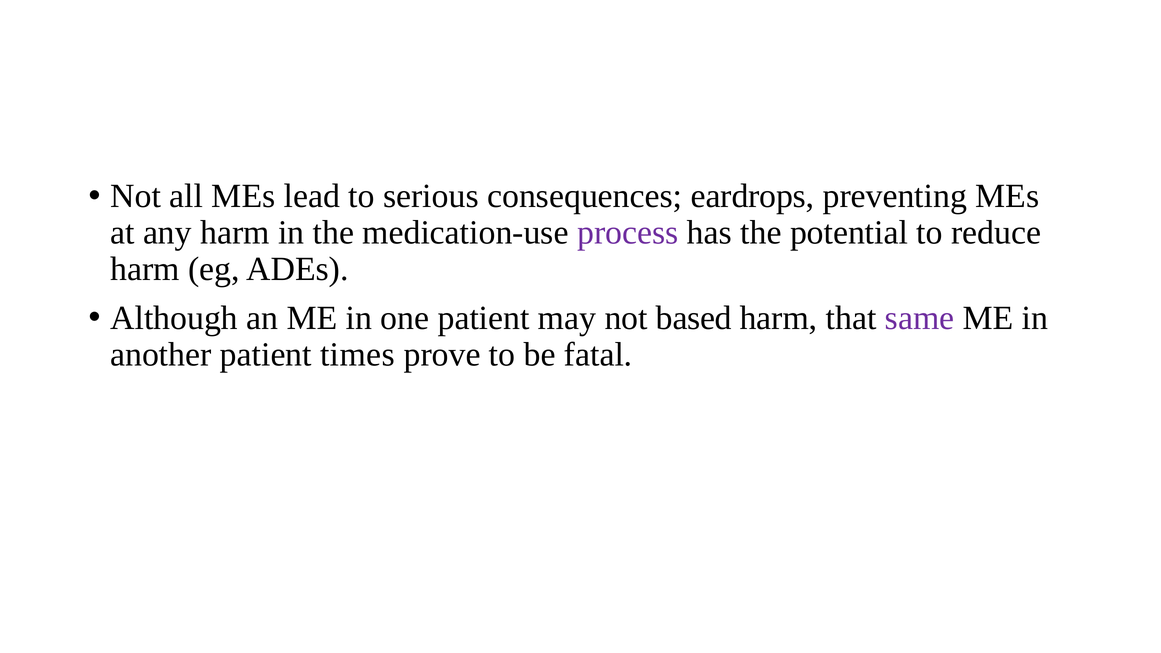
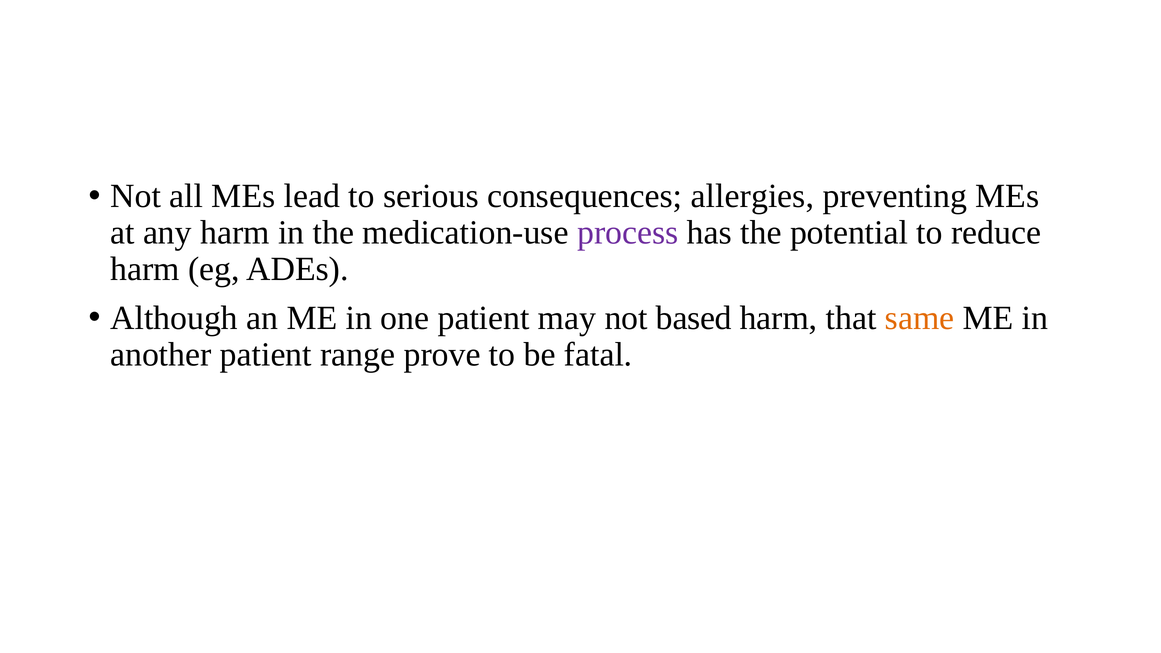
eardrops: eardrops -> allergies
same colour: purple -> orange
times: times -> range
